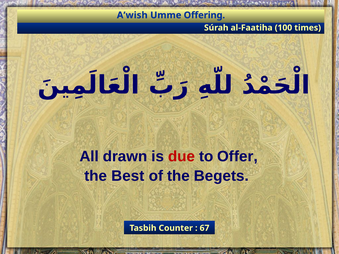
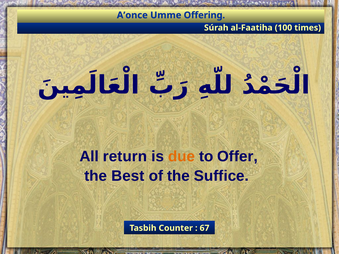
A’wish: A’wish -> A’once
drawn: drawn -> return
due colour: red -> orange
Begets: Begets -> Suffice
